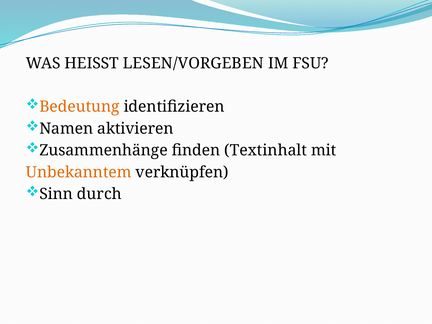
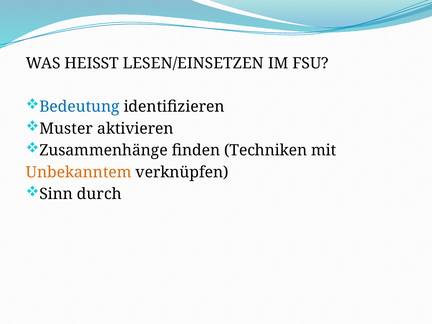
LESEN/VORGEBEN: LESEN/VORGEBEN -> LESEN/EINSETZEN
Bedeutung colour: orange -> blue
Namen: Namen -> Muster
Textinhalt: Textinhalt -> Techniken
